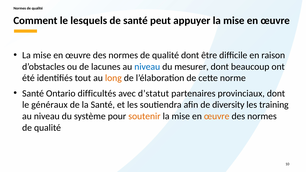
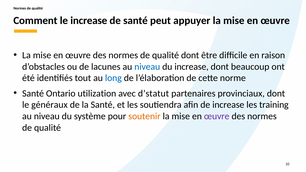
le lesquels: lesquels -> increase
du mesurer: mesurer -> increase
long colour: orange -> blue
difficultés: difficultés -> utilization
de diversity: diversity -> increase
œuvre at (217, 116) colour: orange -> purple
